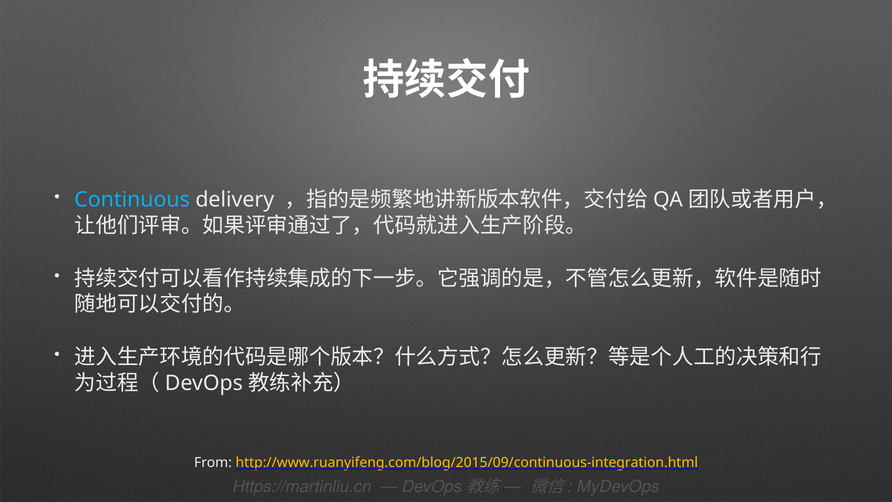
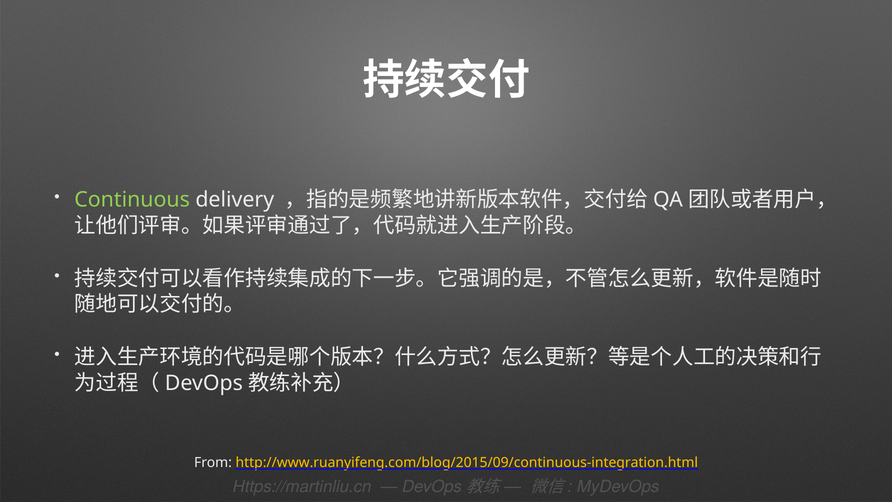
Continuous colour: light blue -> light green
